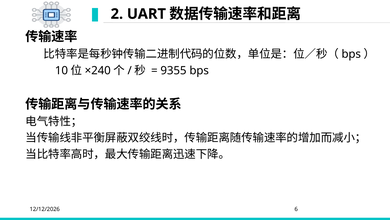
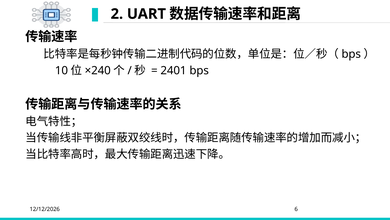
9355: 9355 -> 2401
